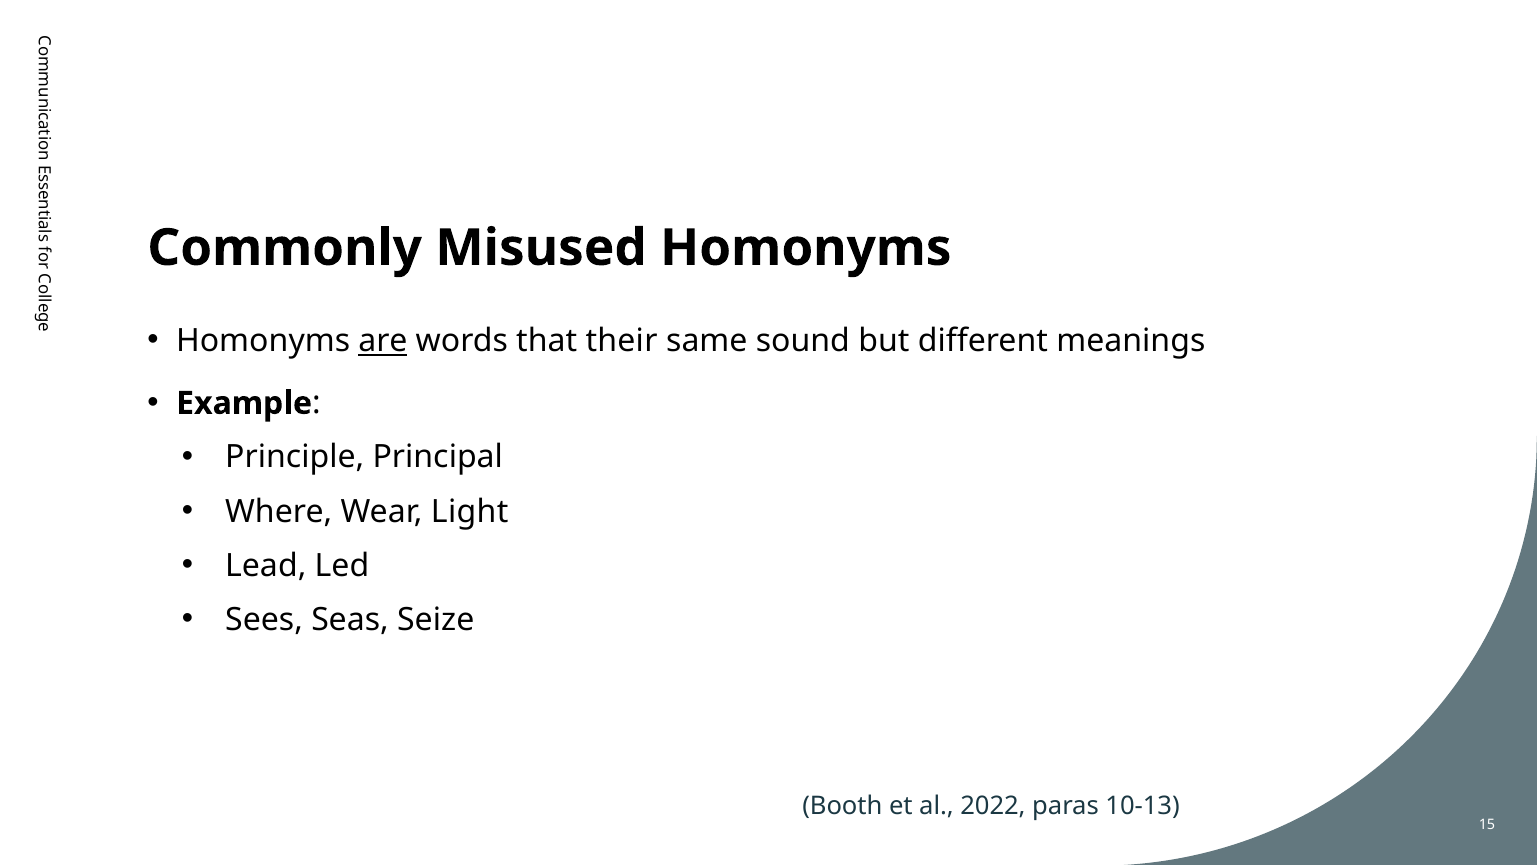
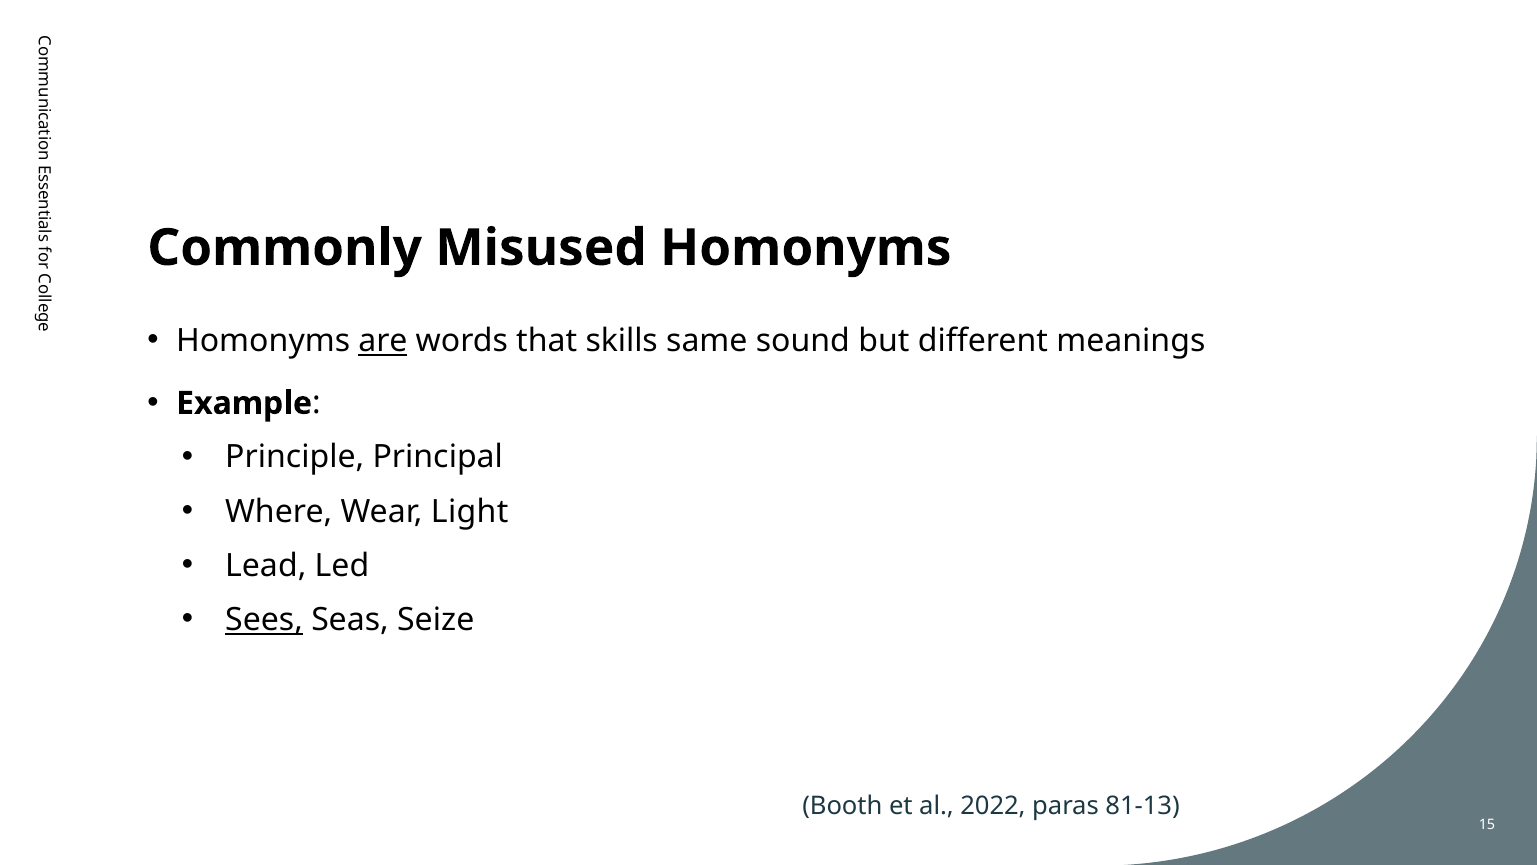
their: their -> skills
Sees underline: none -> present
10-13: 10-13 -> 81-13
